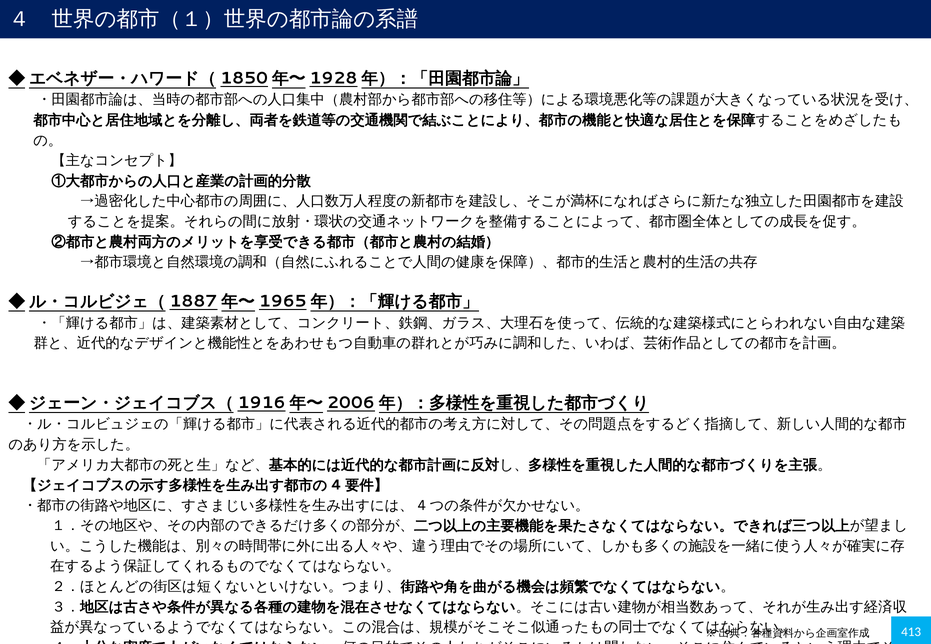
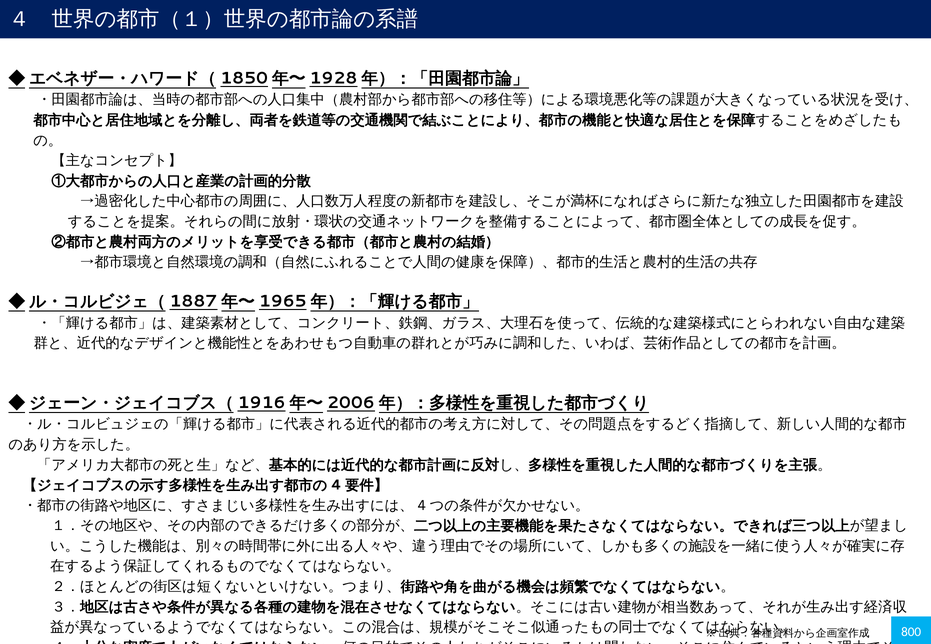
413: 413 -> 800
